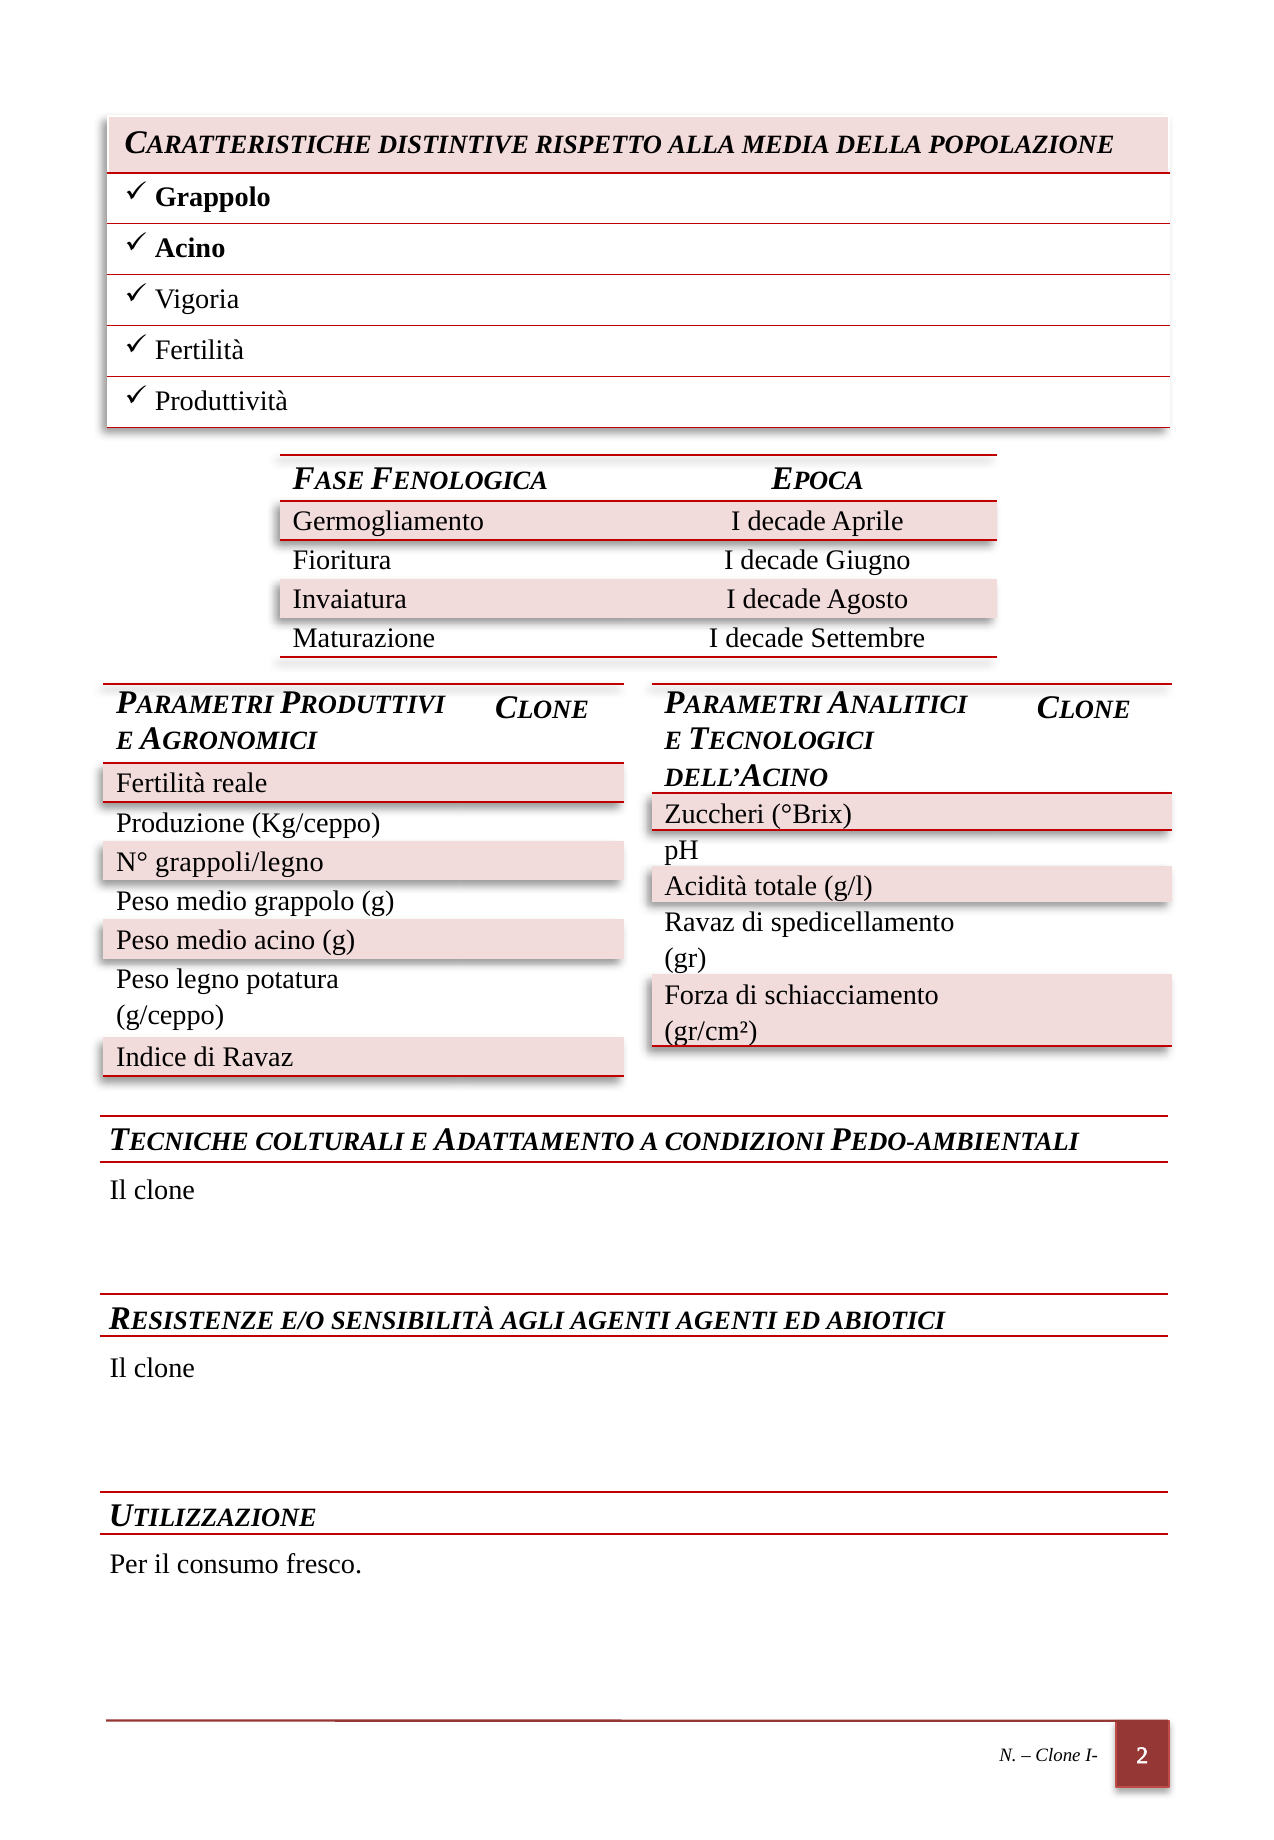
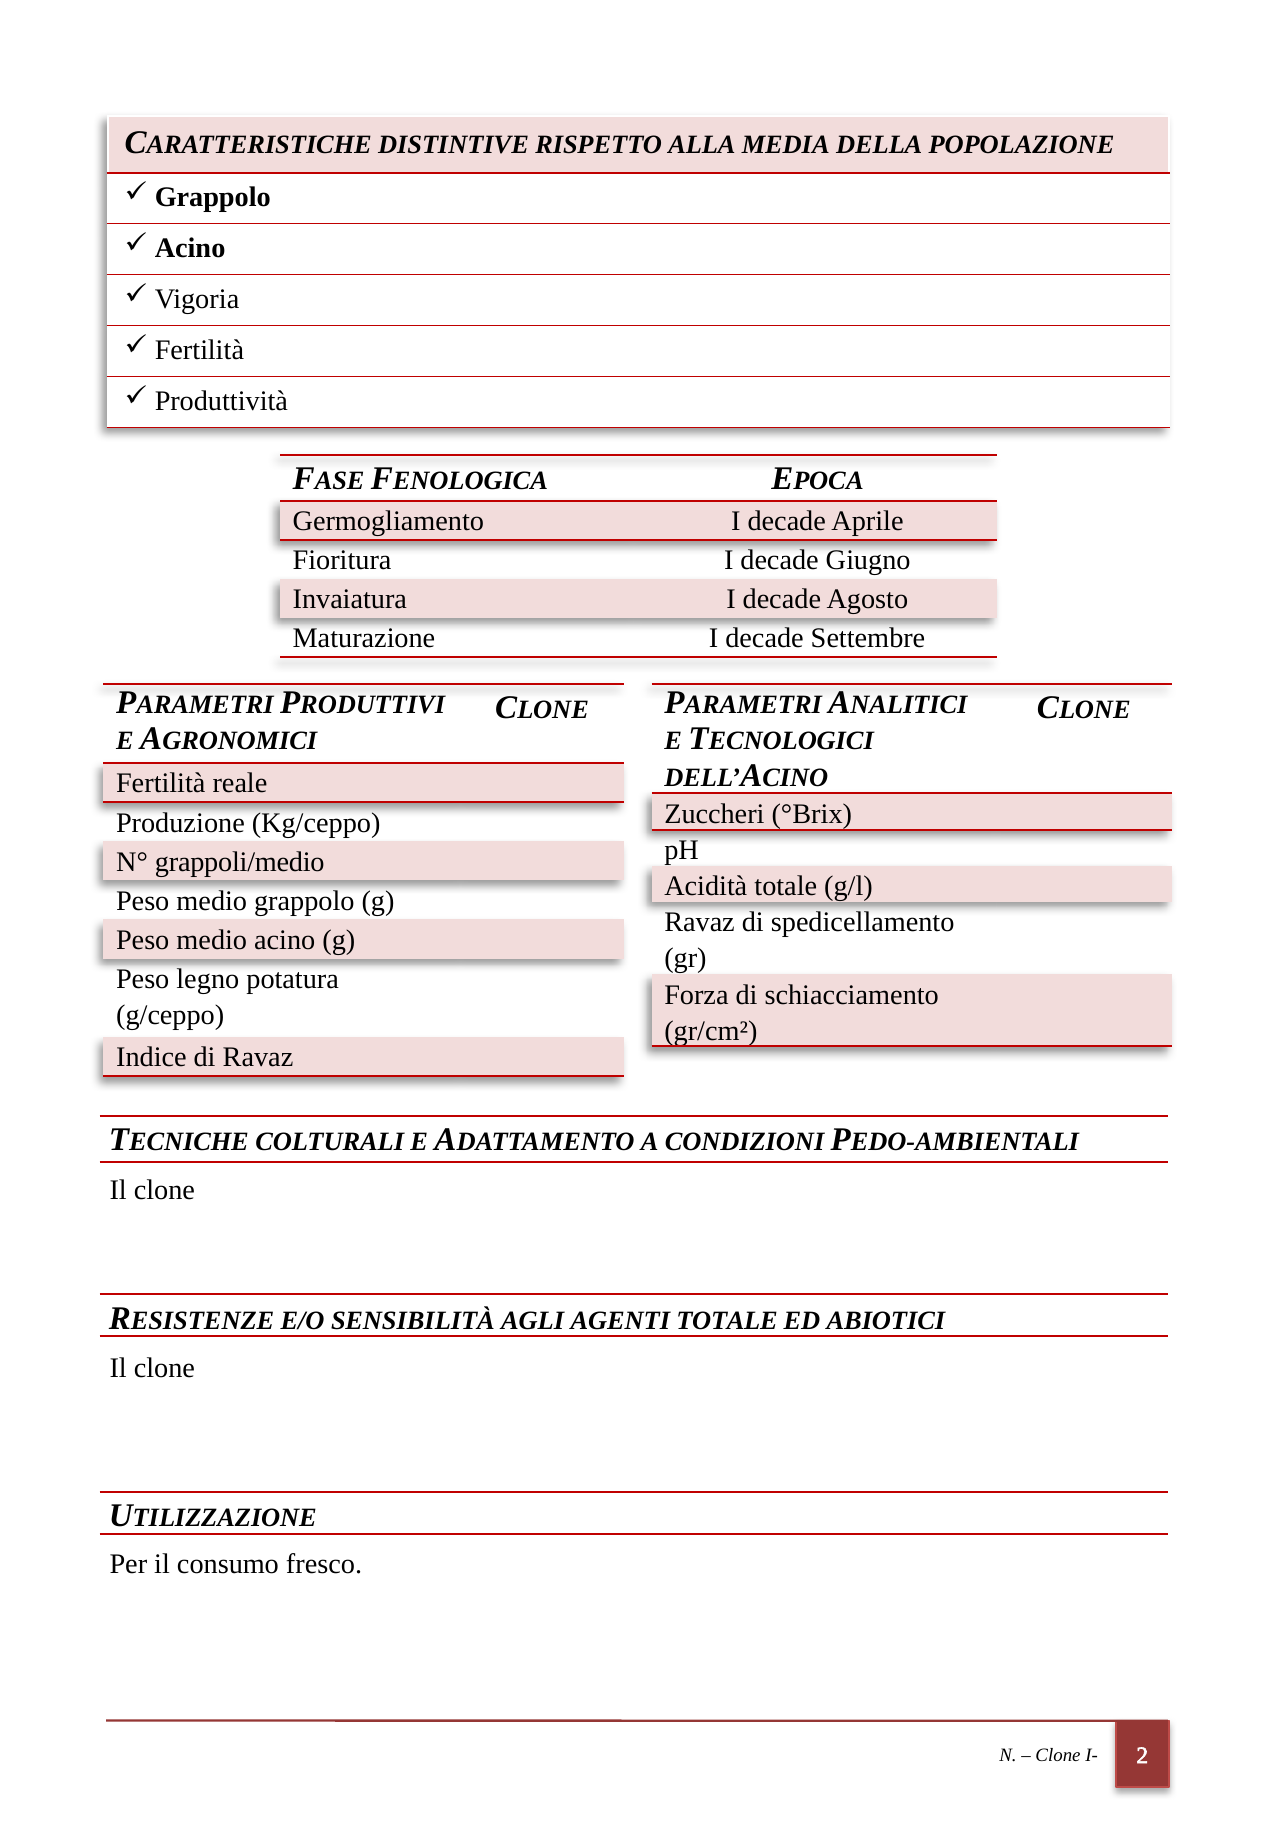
grappoli/legno: grappoli/legno -> grappoli/medio
AGENTI AGENTI: AGENTI -> TOTALE
